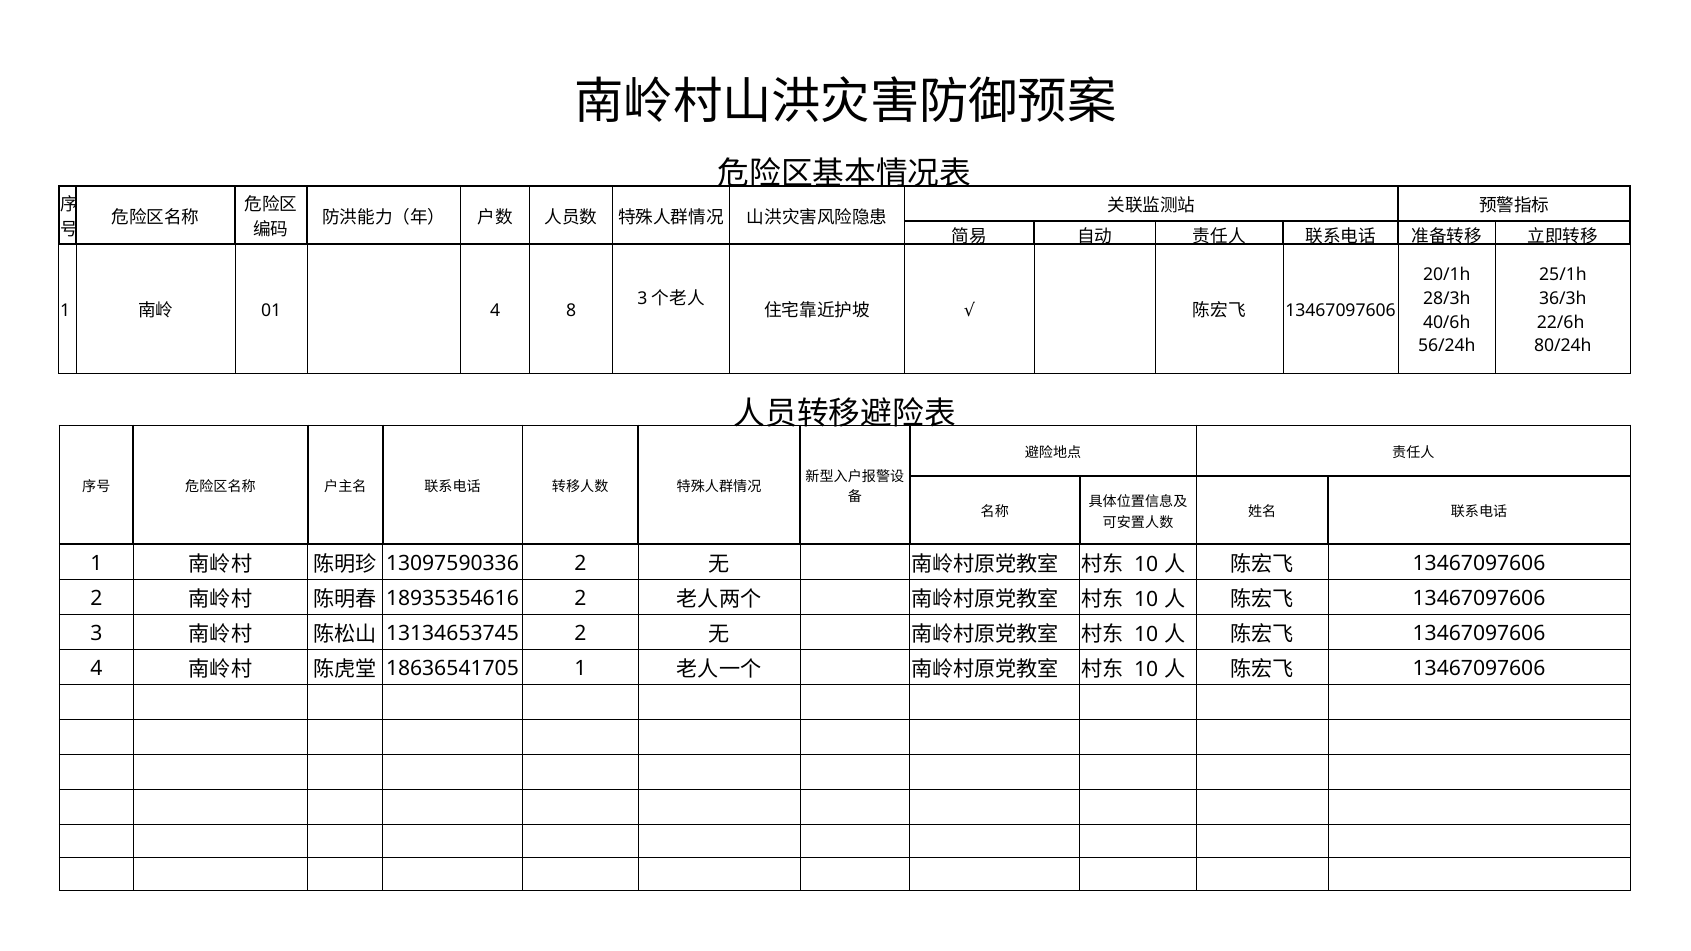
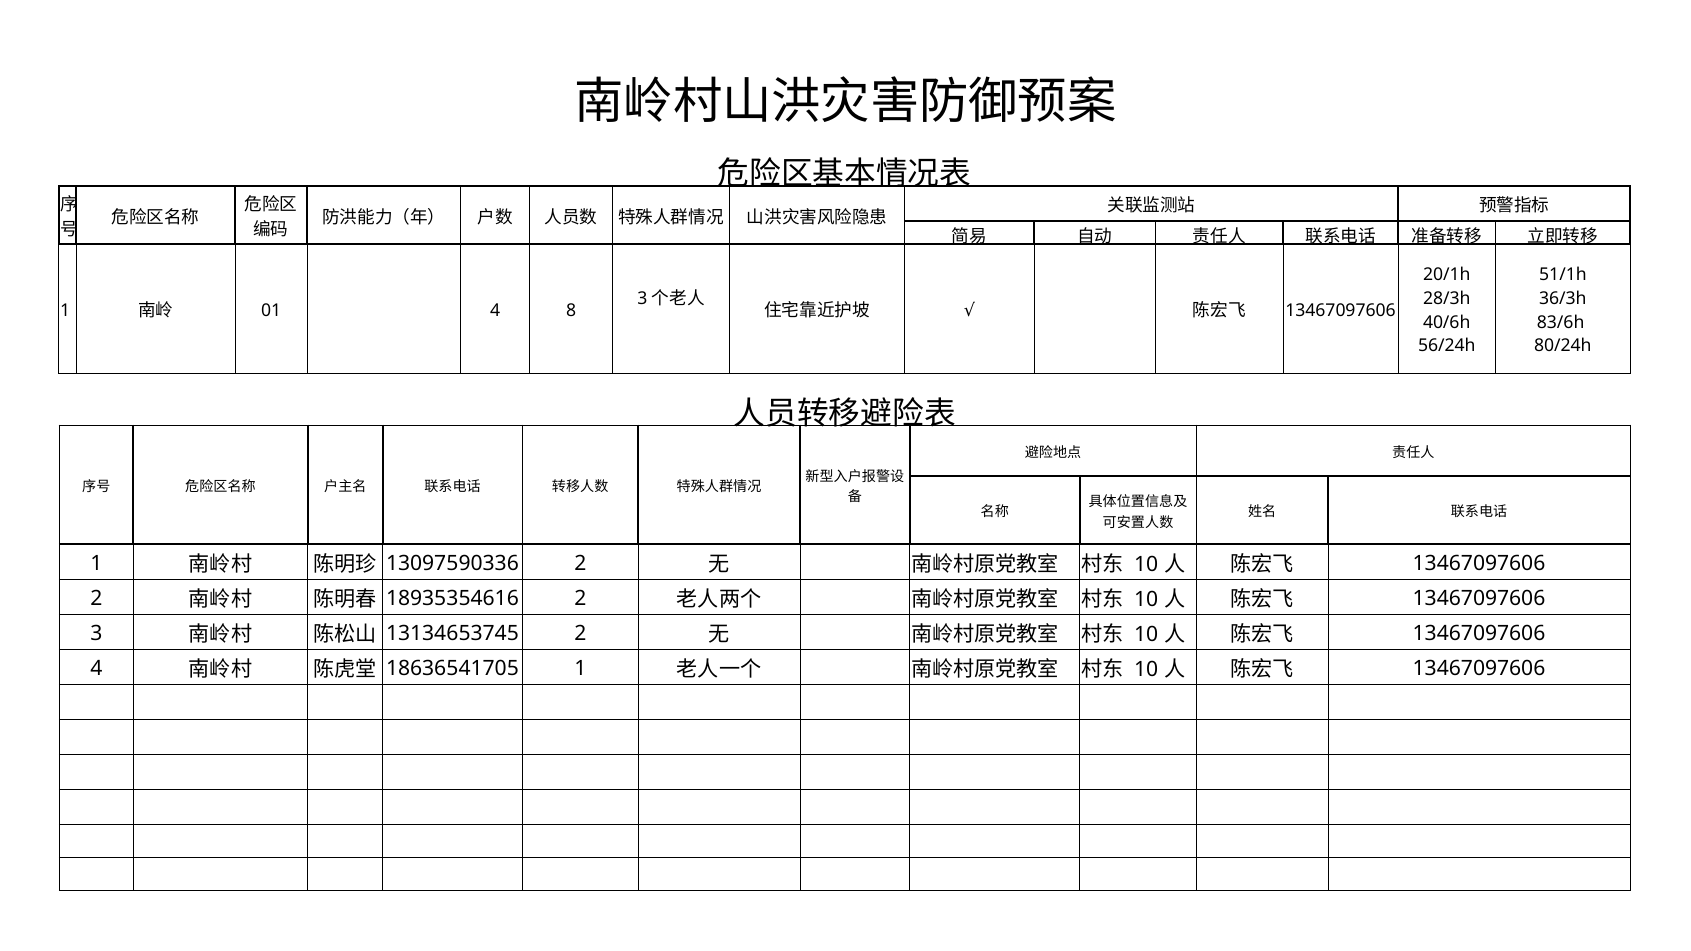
25/1h: 25/1h -> 51/1h
22/6h: 22/6h -> 83/6h
